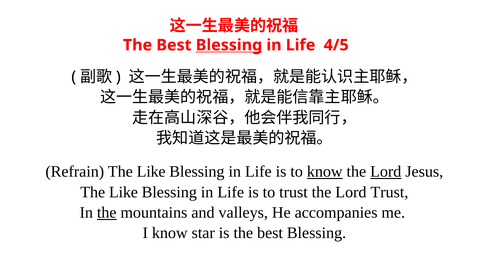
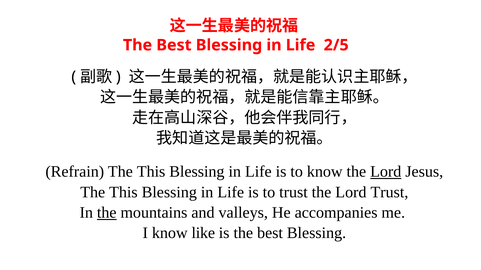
Blessing at (229, 45) underline: present -> none
4/5: 4/5 -> 2/5
Refrain The Like: Like -> This
know at (325, 172) underline: present -> none
Like at (123, 192): Like -> This
star: star -> like
